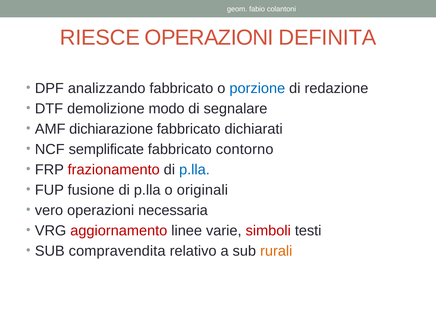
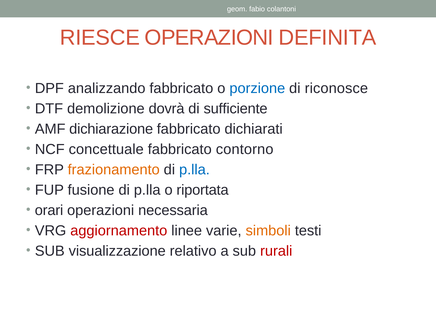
redazione: redazione -> riconosce
modo: modo -> dovrà
segnalare: segnalare -> sufficiente
semplificate: semplificate -> concettuale
frazionamento colour: red -> orange
originali: originali -> riportata
vero: vero -> orari
simboli colour: red -> orange
compravendita: compravendita -> visualizzazione
rurali colour: orange -> red
